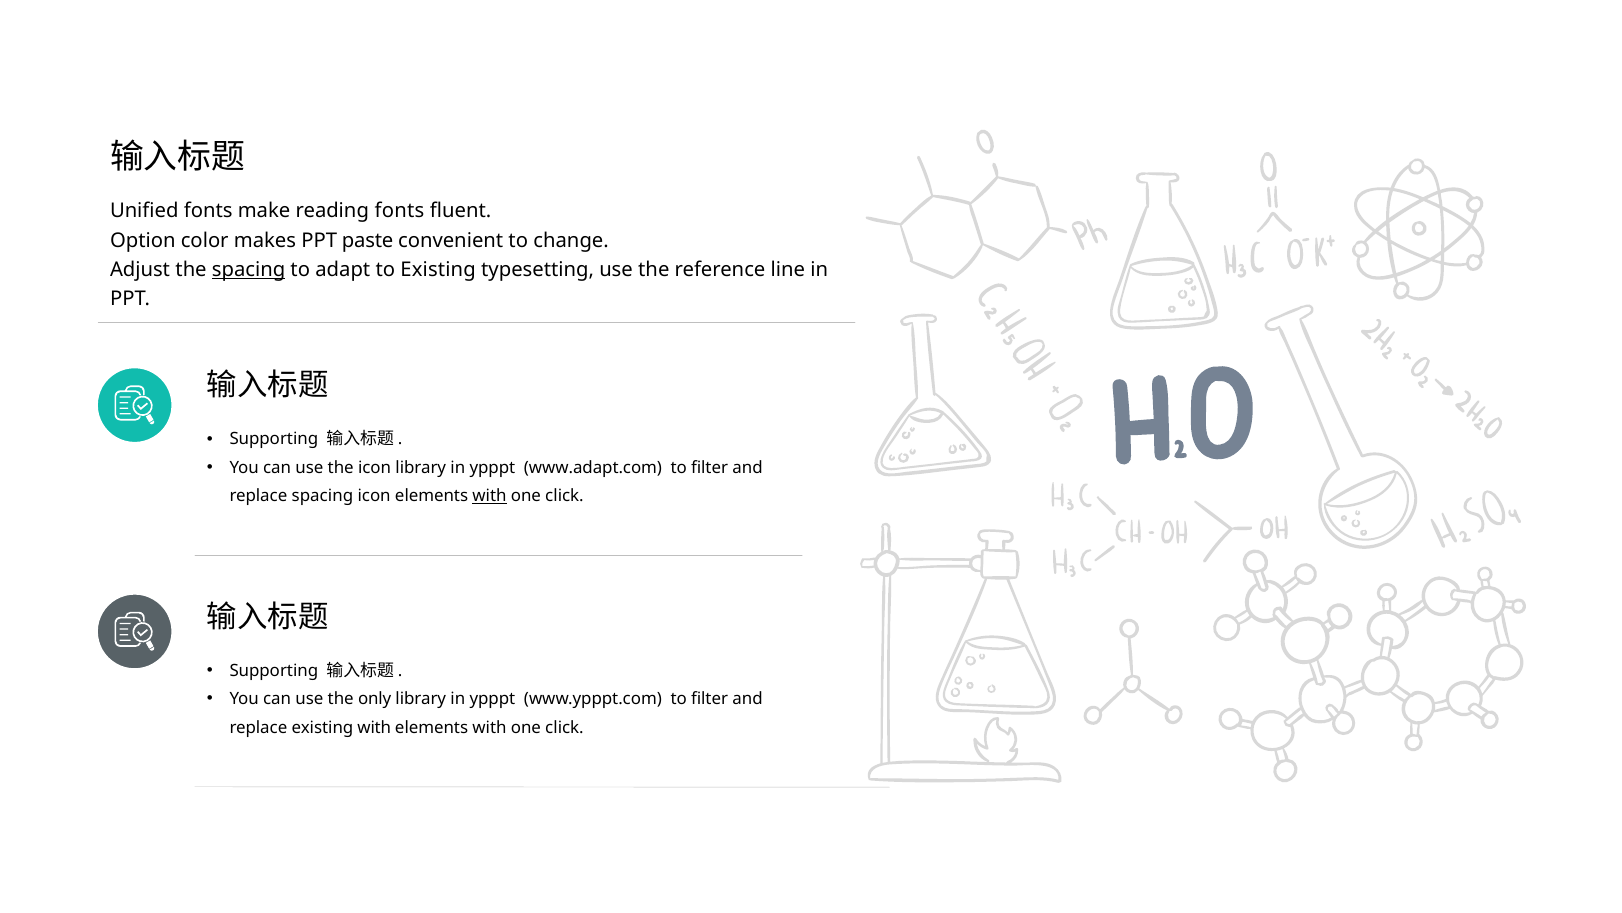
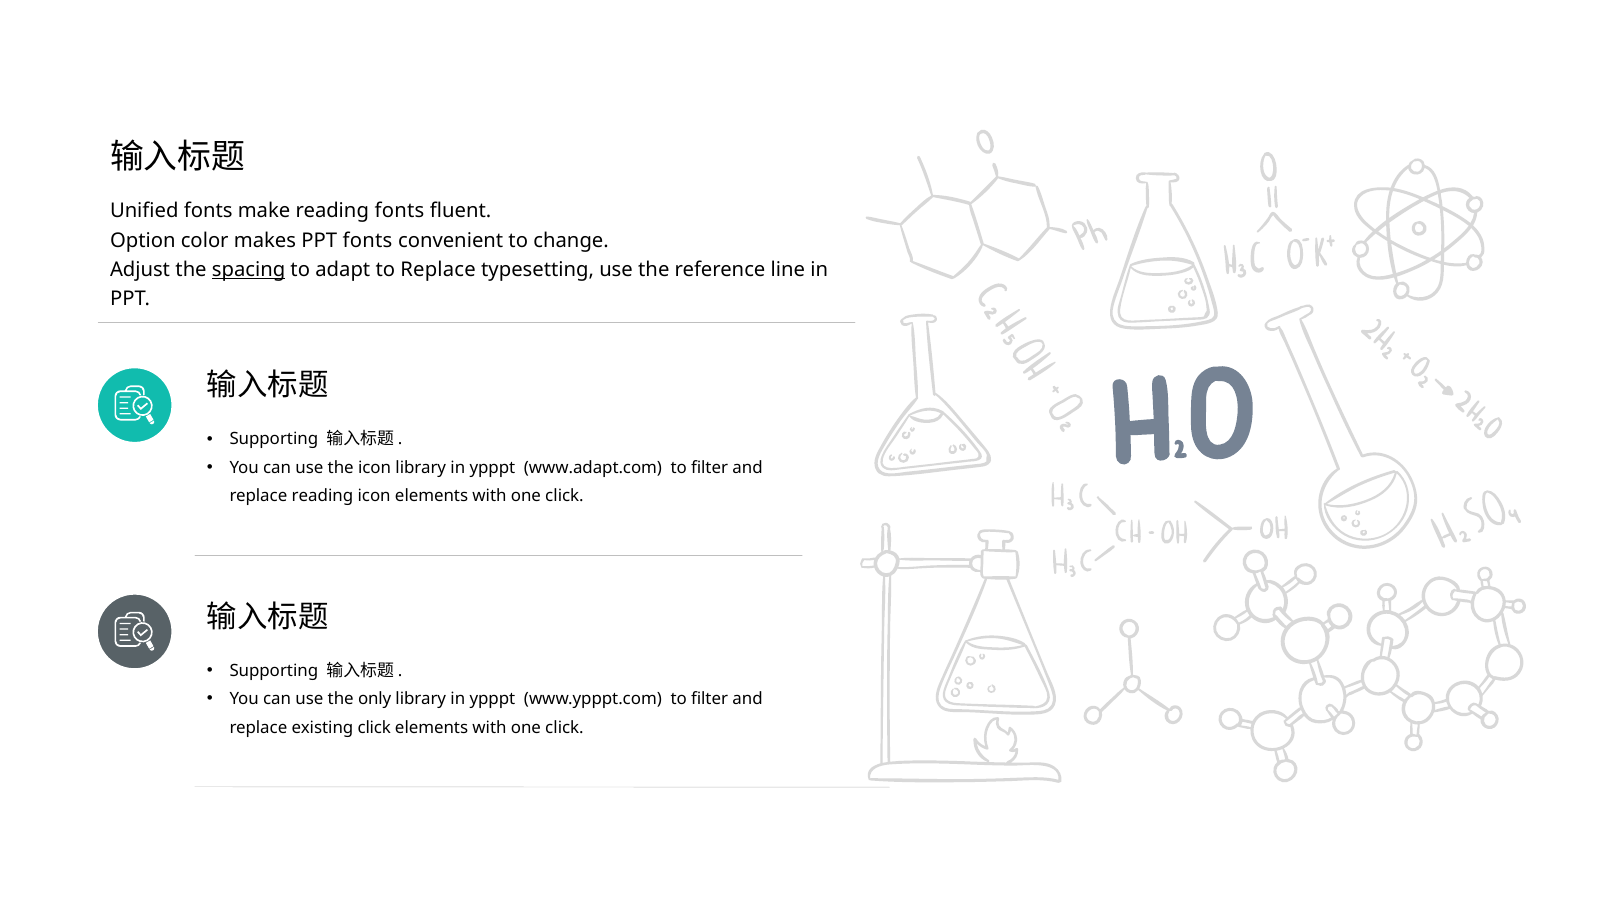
PPT paste: paste -> fonts
to Existing: Existing -> Replace
replace spacing: spacing -> reading
with at (490, 496) underline: present -> none
existing with: with -> click
